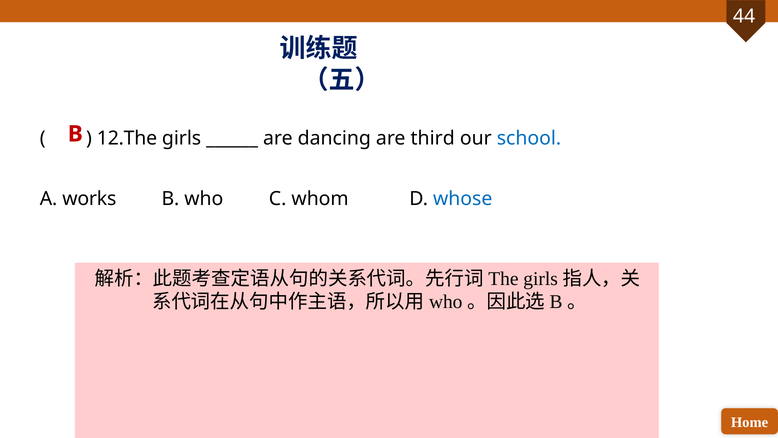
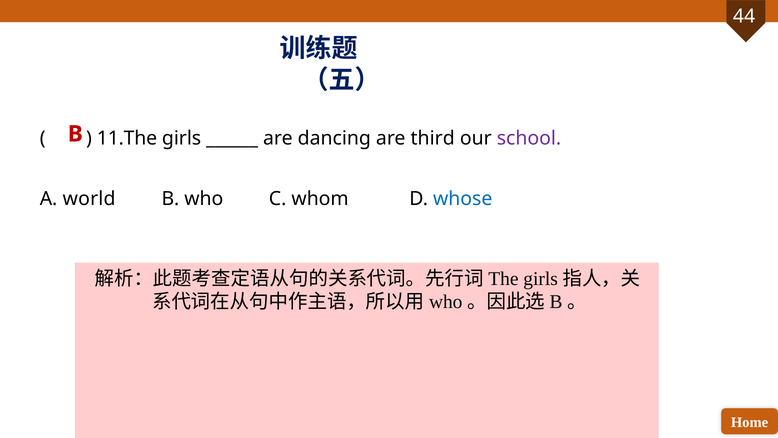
12.The: 12.The -> 11.The
school colour: blue -> purple
works: works -> world
